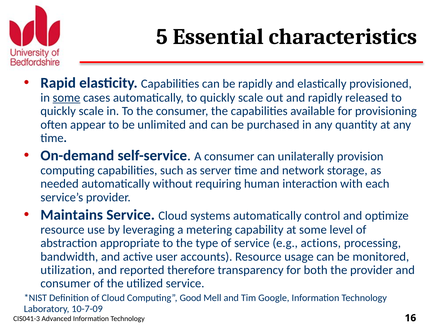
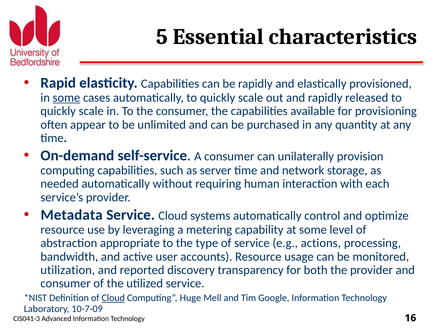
Maintains: Maintains -> Metadata
therefore: therefore -> discovery
Cloud at (113, 298) underline: none -> present
Good: Good -> Huge
